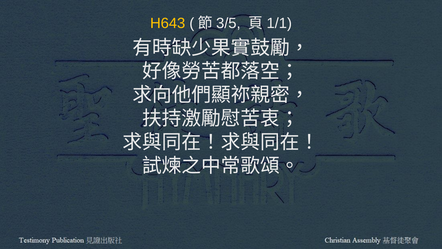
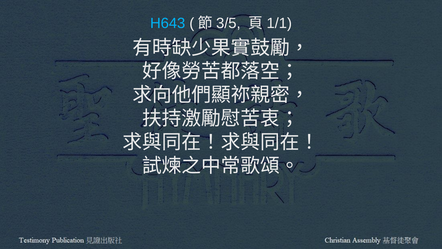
H643 colour: yellow -> light blue
